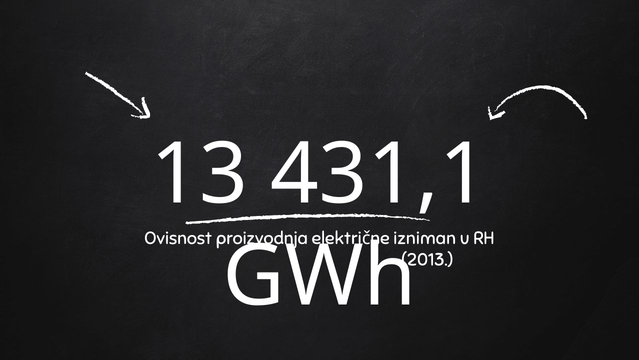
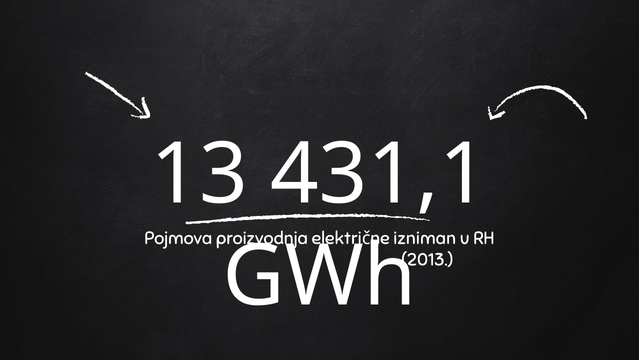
Ovisnost: Ovisnost -> Pojmova
